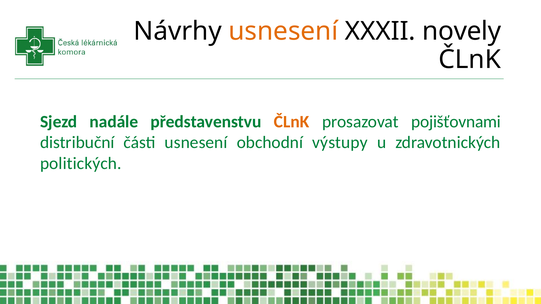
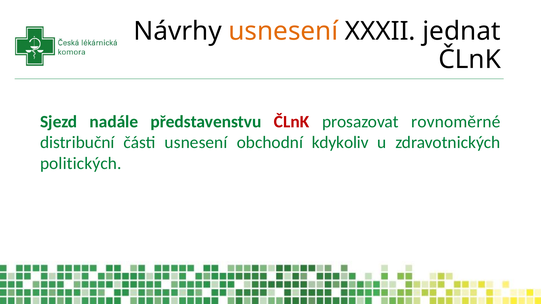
novely: novely -> jednat
ČLnK at (292, 122) colour: orange -> red
pojišťovnami: pojišťovnami -> rovnoměrné
výstupy: výstupy -> kdykoliv
